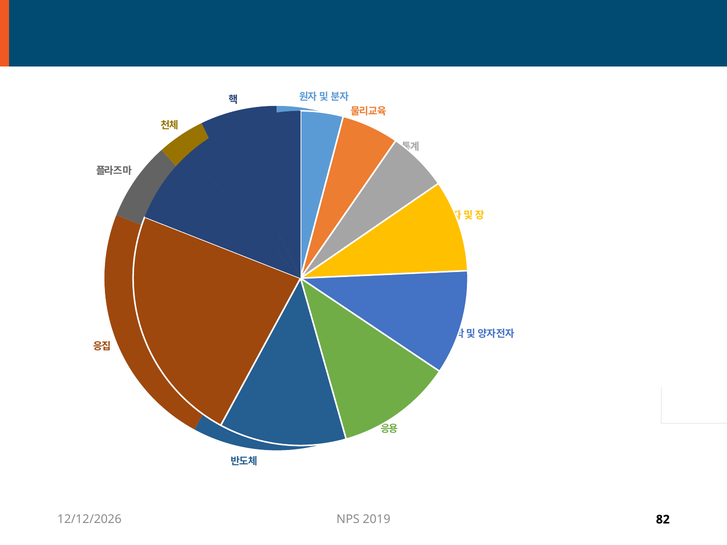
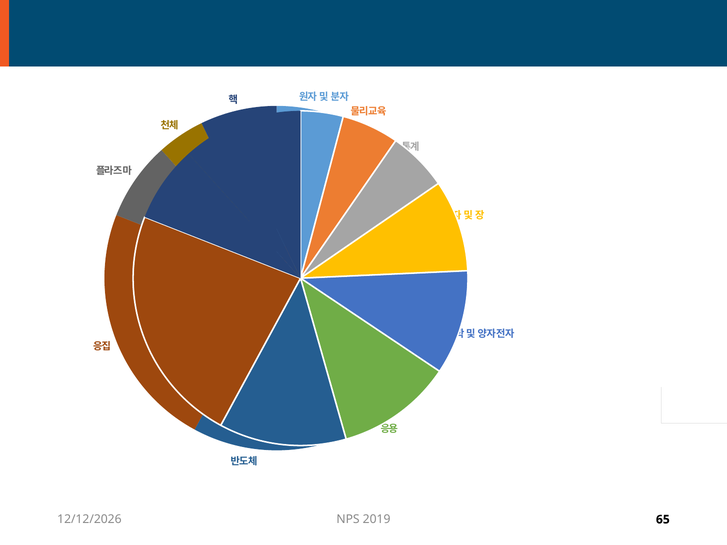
82: 82 -> 65
